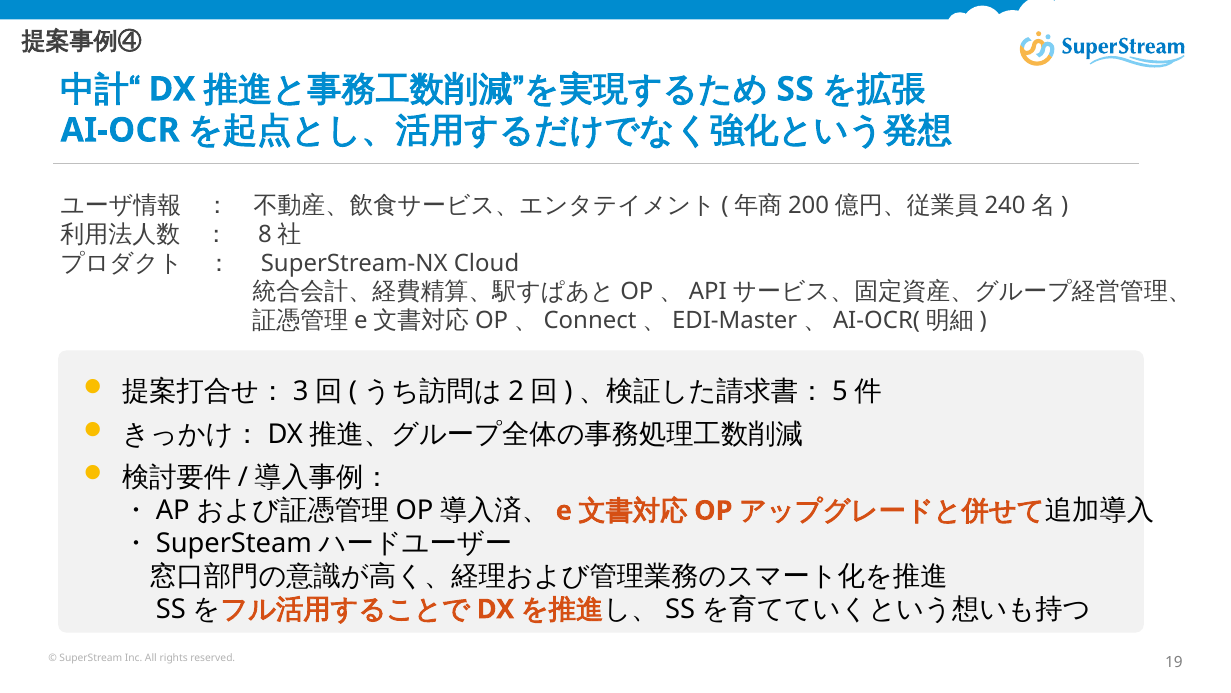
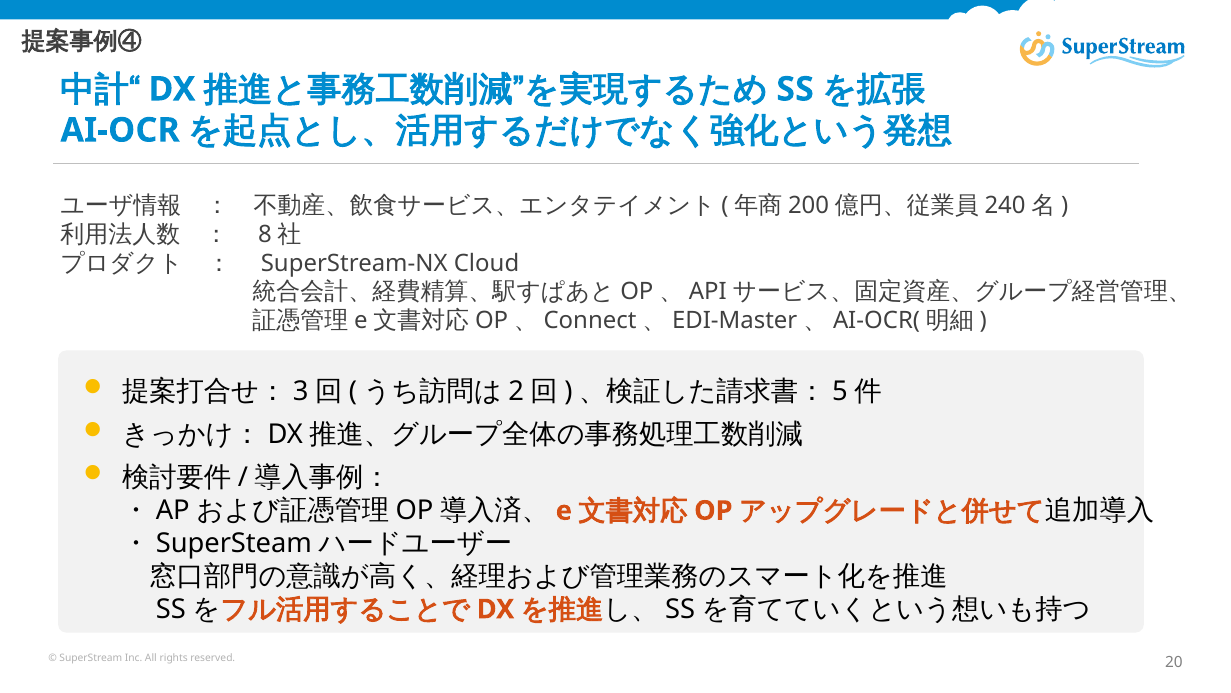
19: 19 -> 20
